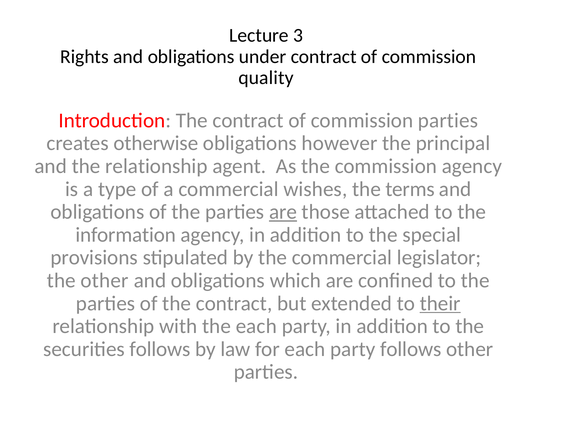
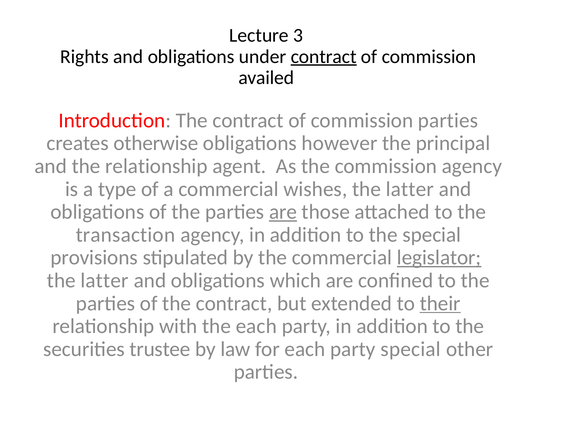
contract at (324, 57) underline: none -> present
quality: quality -> availed
terms at (410, 189): terms -> latter
information: information -> transaction
legislator underline: none -> present
other at (105, 281): other -> latter
securities follows: follows -> trustee
party follows: follows -> special
